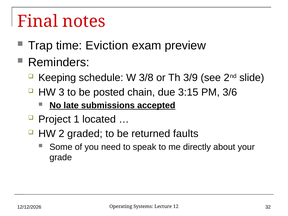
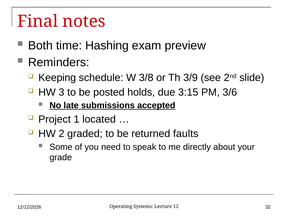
Trap: Trap -> Both
Eviction: Eviction -> Hashing
chain: chain -> holds
